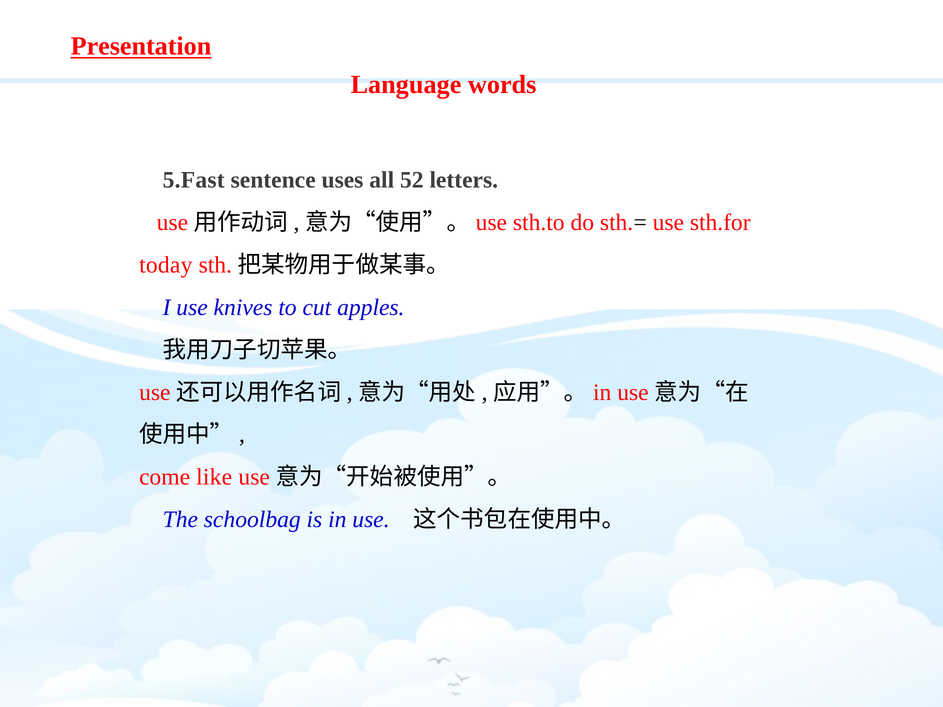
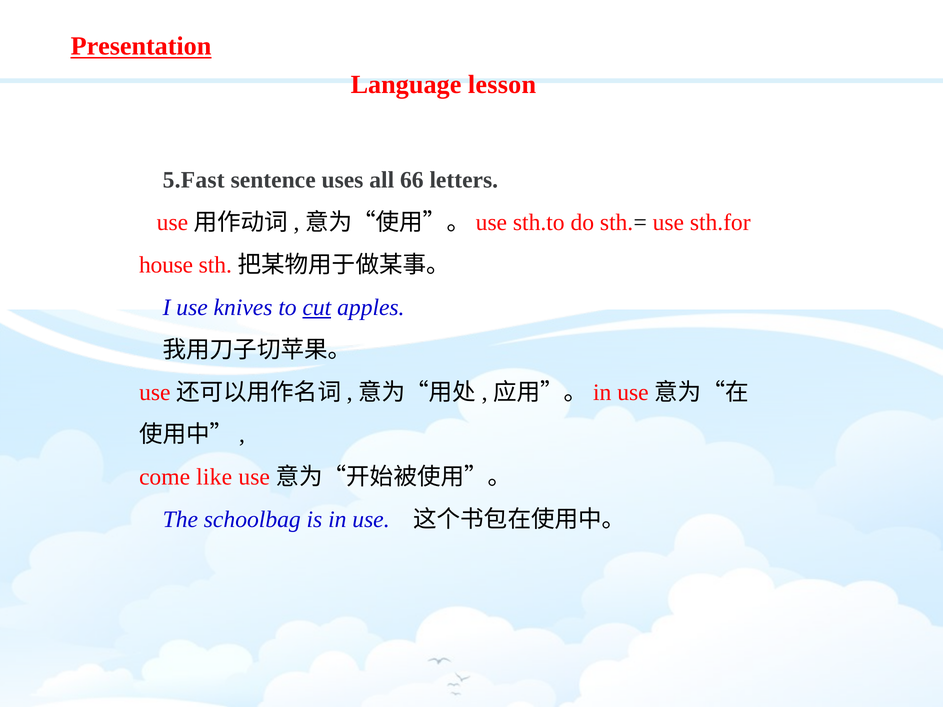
words: words -> lesson
52: 52 -> 66
today: today -> house
cut underline: none -> present
